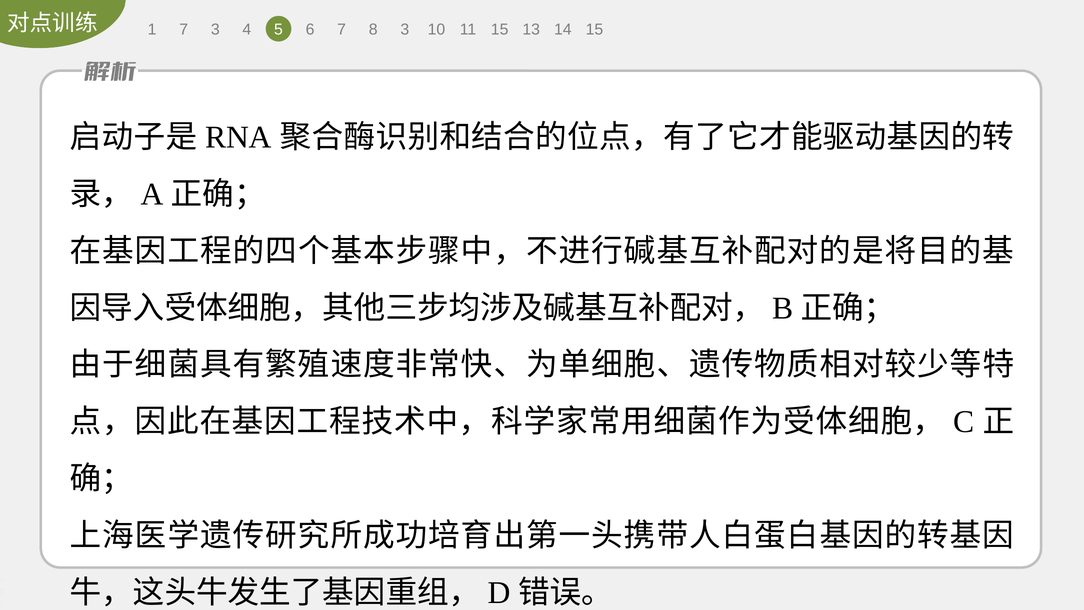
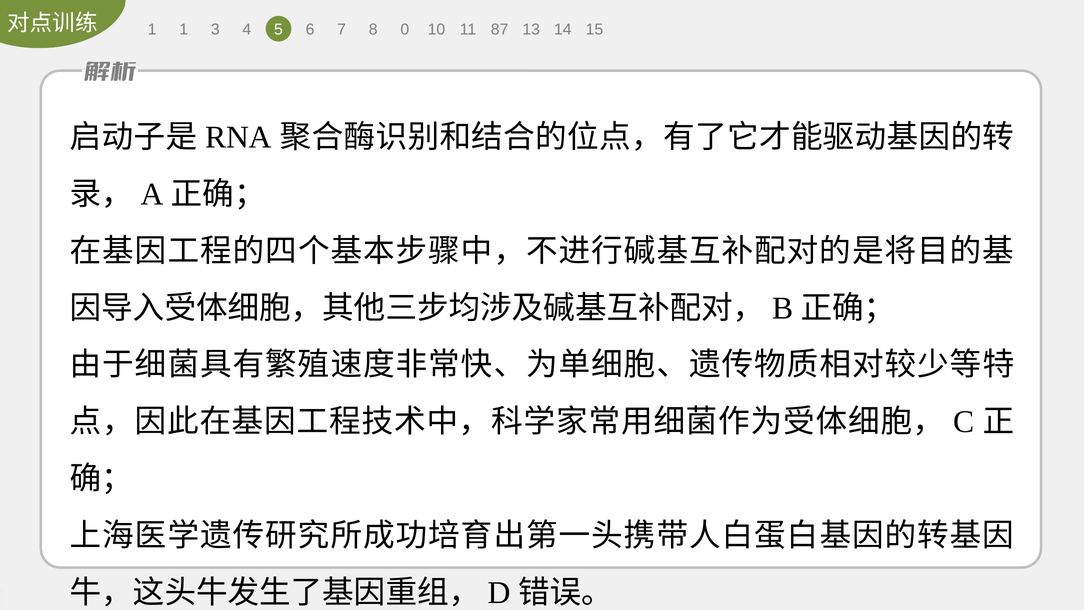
1 7: 7 -> 1
8 3: 3 -> 0
11 15: 15 -> 87
